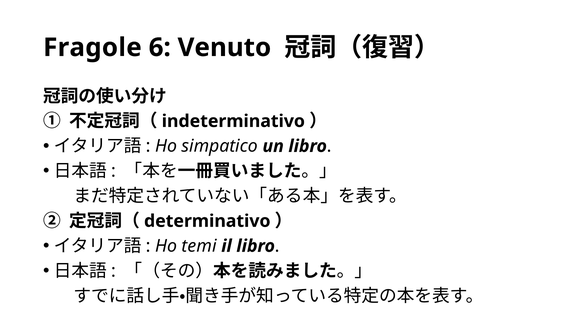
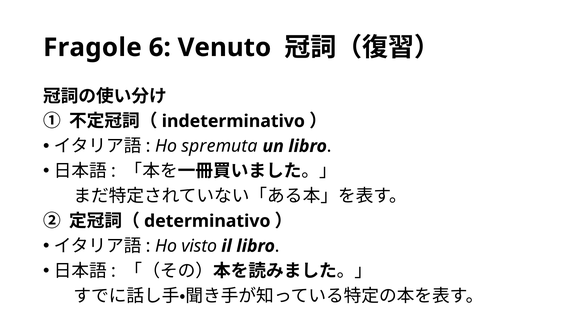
simpatico: simpatico -> spremuta
temi: temi -> visto
